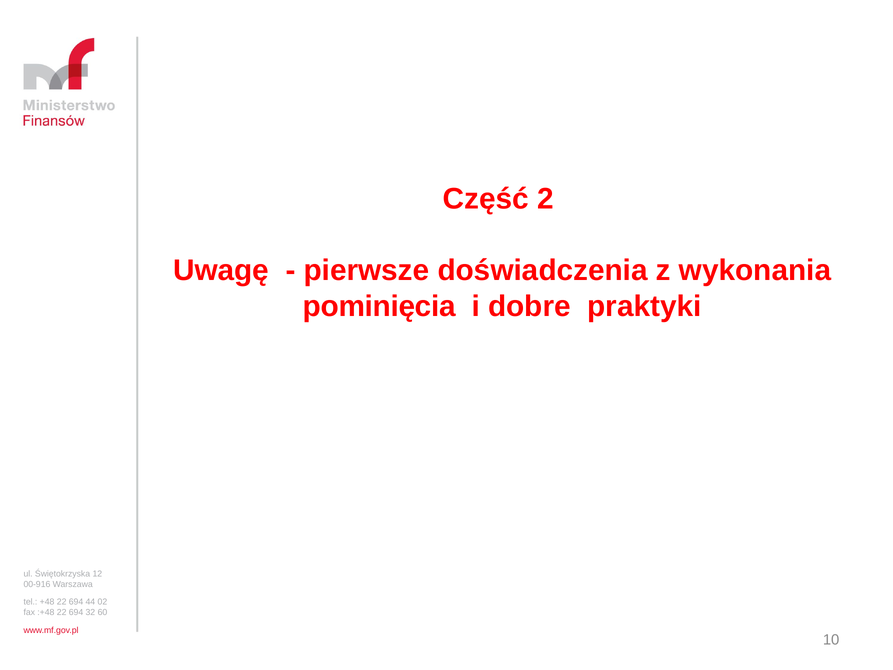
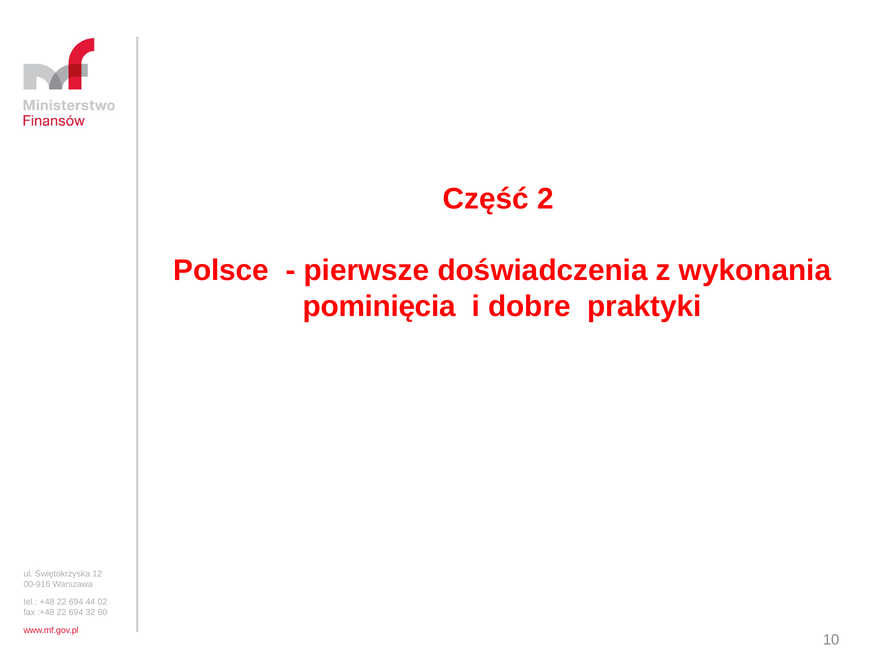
Uwagę: Uwagę -> Polsce
